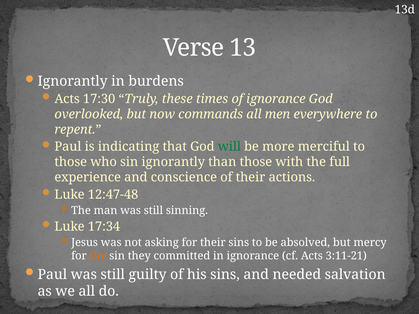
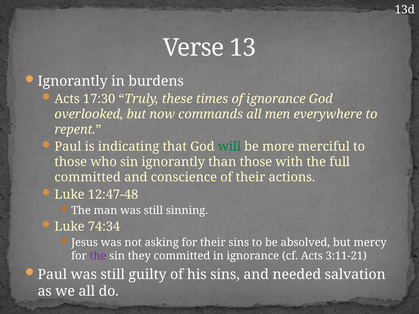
experience at (88, 178): experience -> committed
17:34: 17:34 -> 74:34
the at (98, 256) colour: orange -> purple
